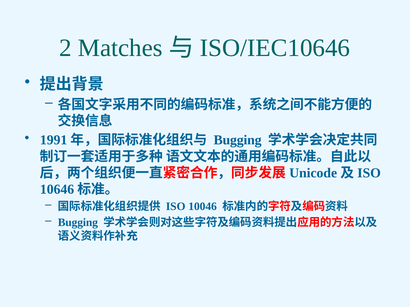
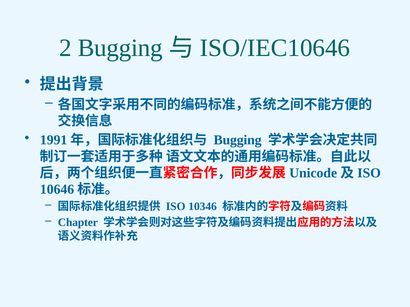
2 Matches: Matches -> Bugging
10046: 10046 -> 10346
Bugging at (78, 223): Bugging -> Chapter
